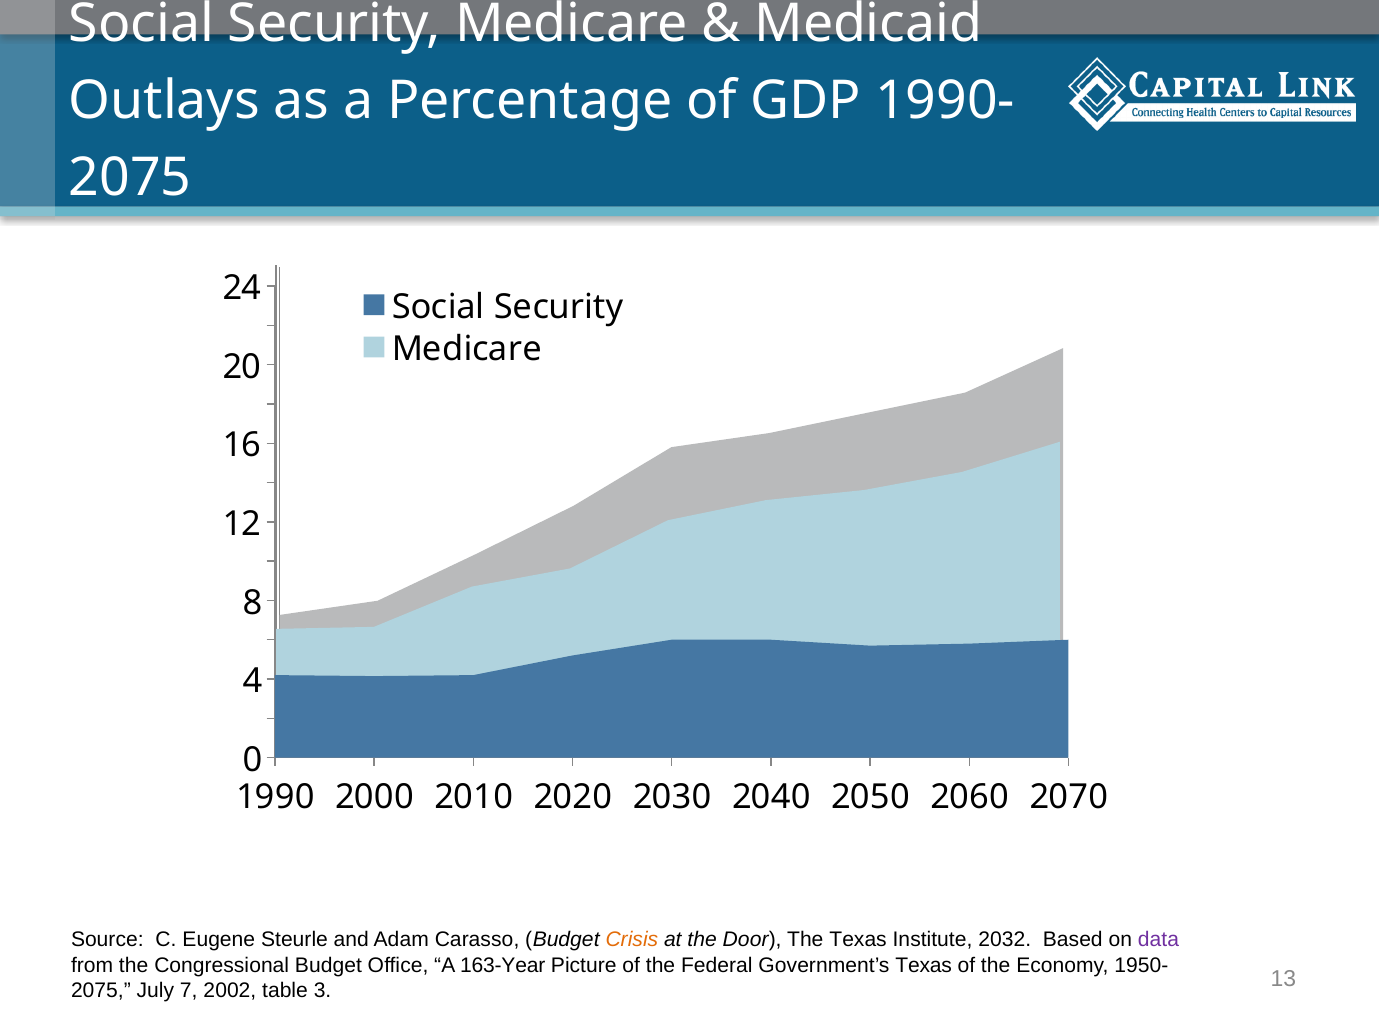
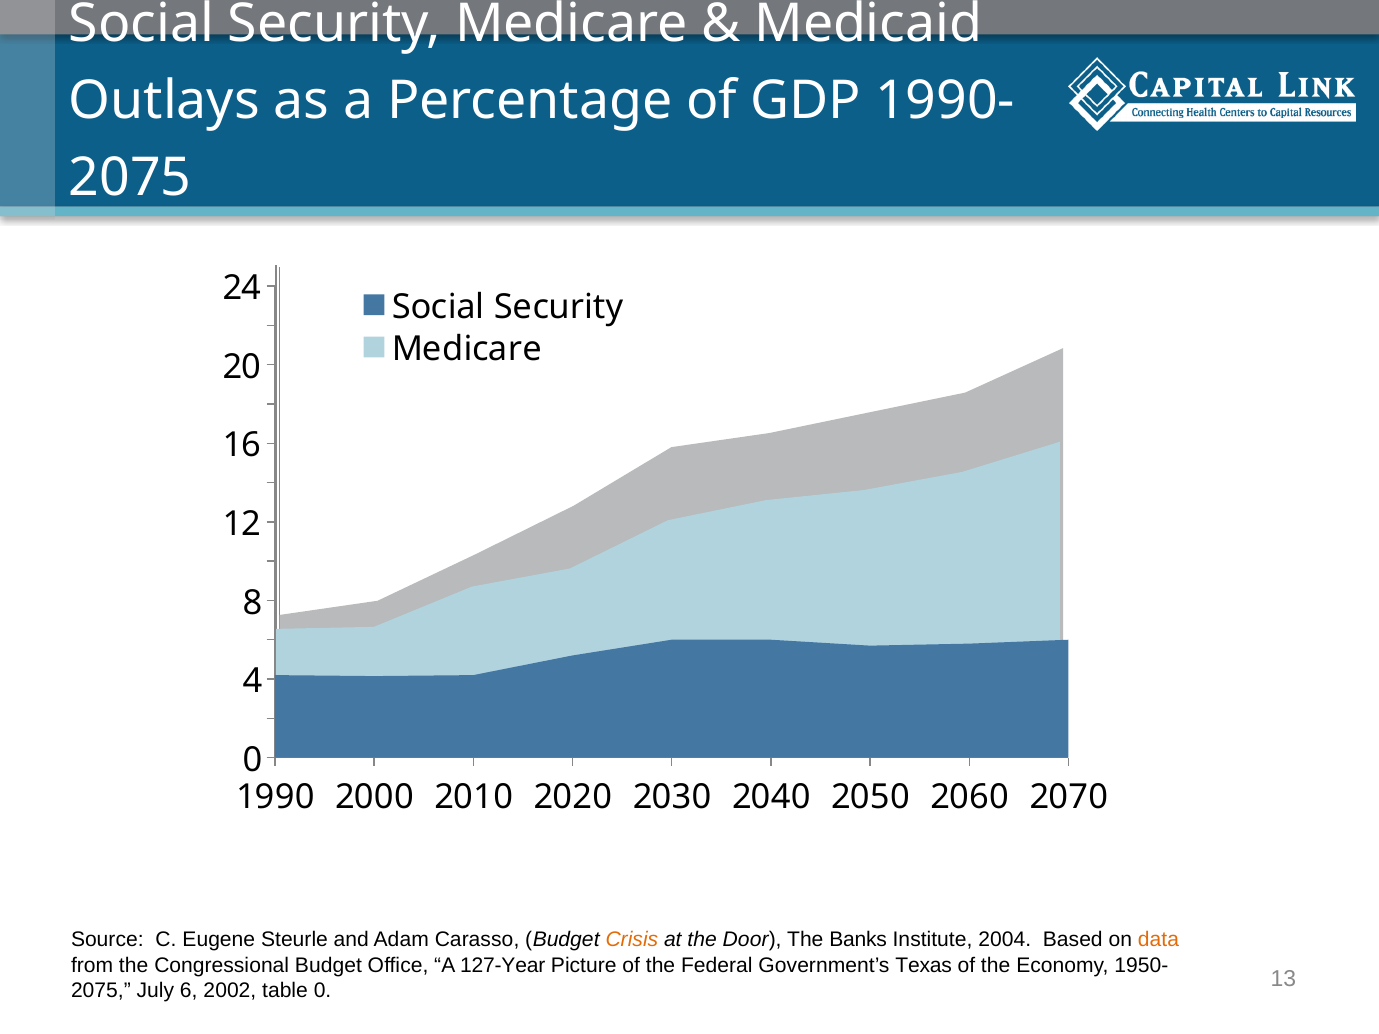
The Texas: Texas -> Banks
2032: 2032 -> 2004
data colour: purple -> orange
163-Year: 163-Year -> 127-Year
7: 7 -> 6
table 3: 3 -> 0
